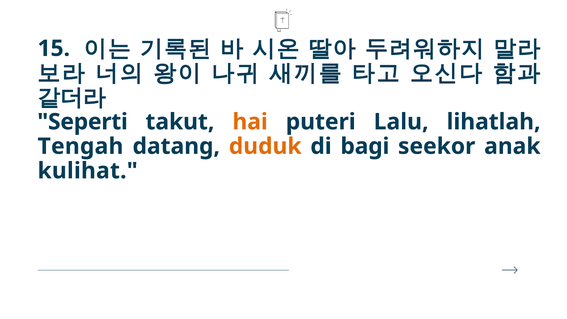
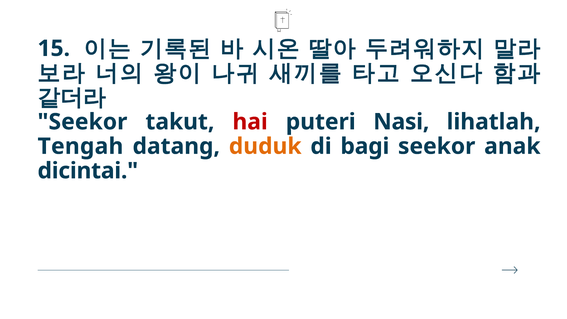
Seperti at (83, 122): Seperti -> Seekor
hai colour: orange -> red
Lalu: Lalu -> Nasi
kulihat: kulihat -> dicintai
